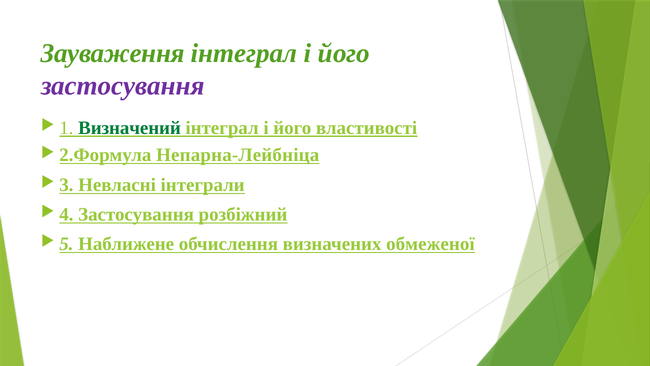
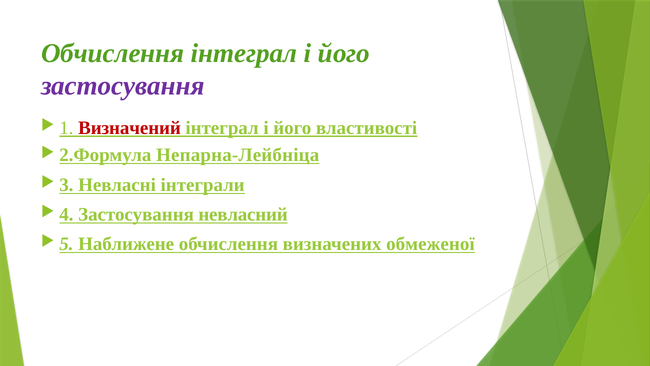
Зауваження at (113, 53): Зауваження -> Обчислення
Визначений colour: green -> red
розбіжний: розбіжний -> невласний
